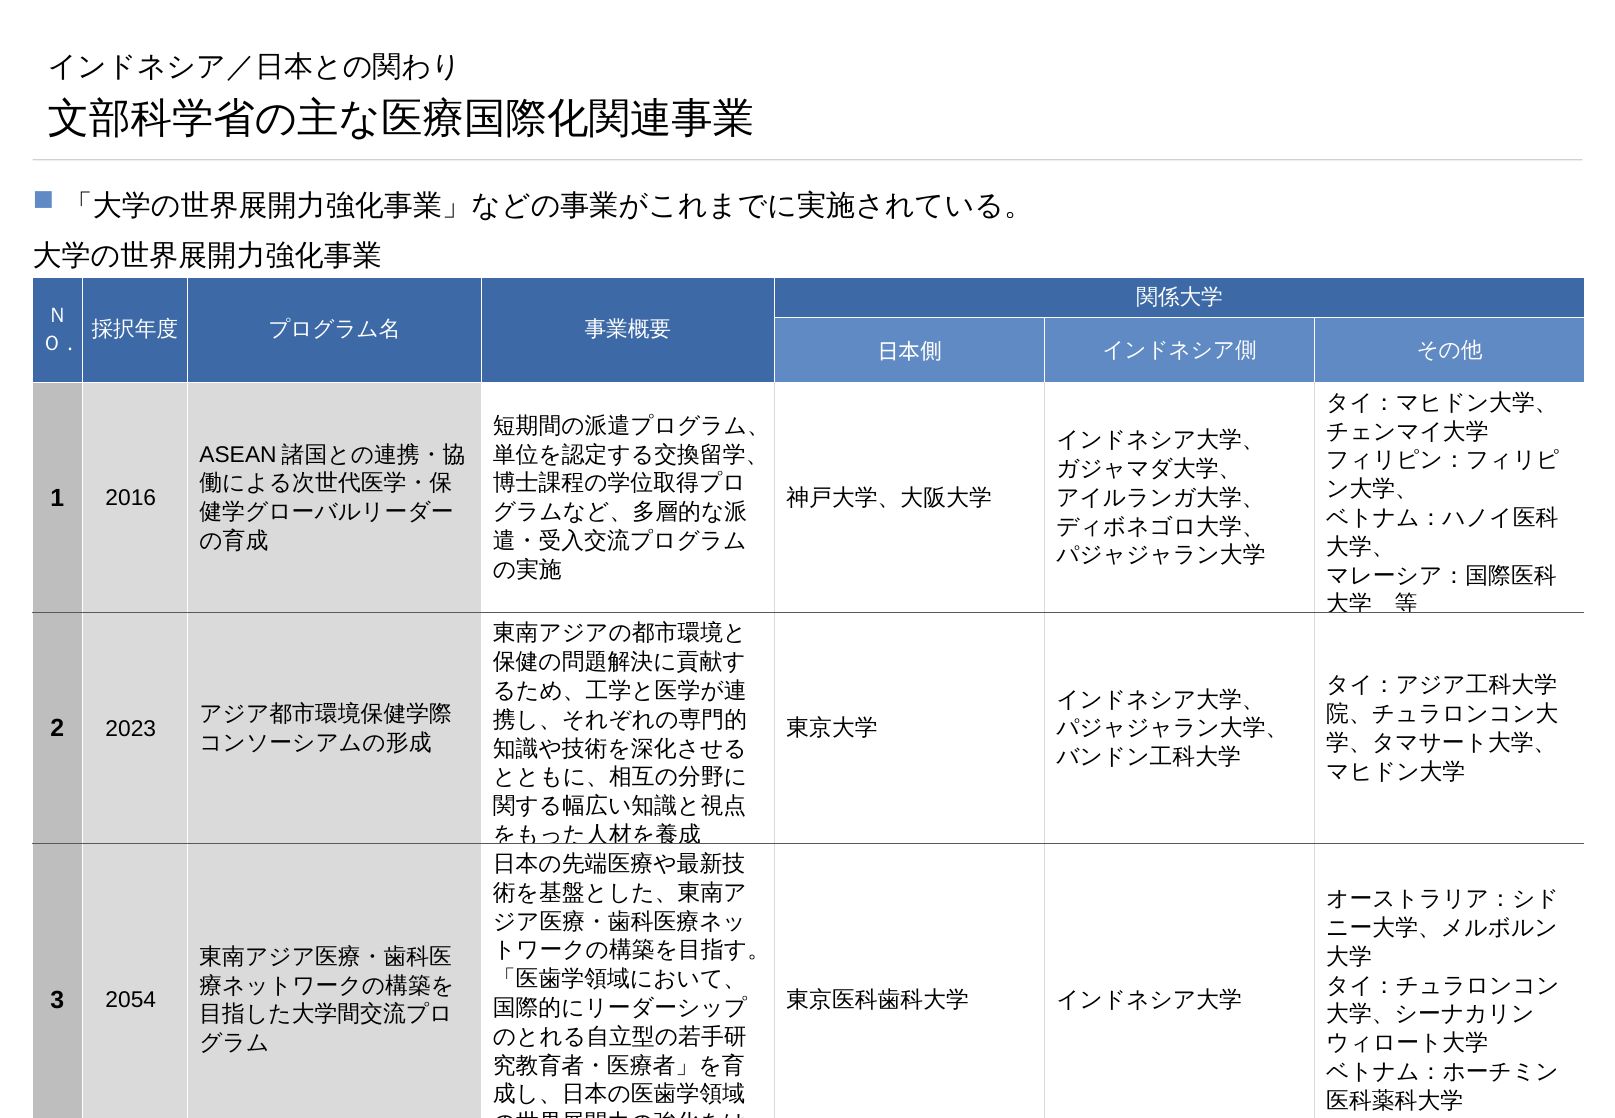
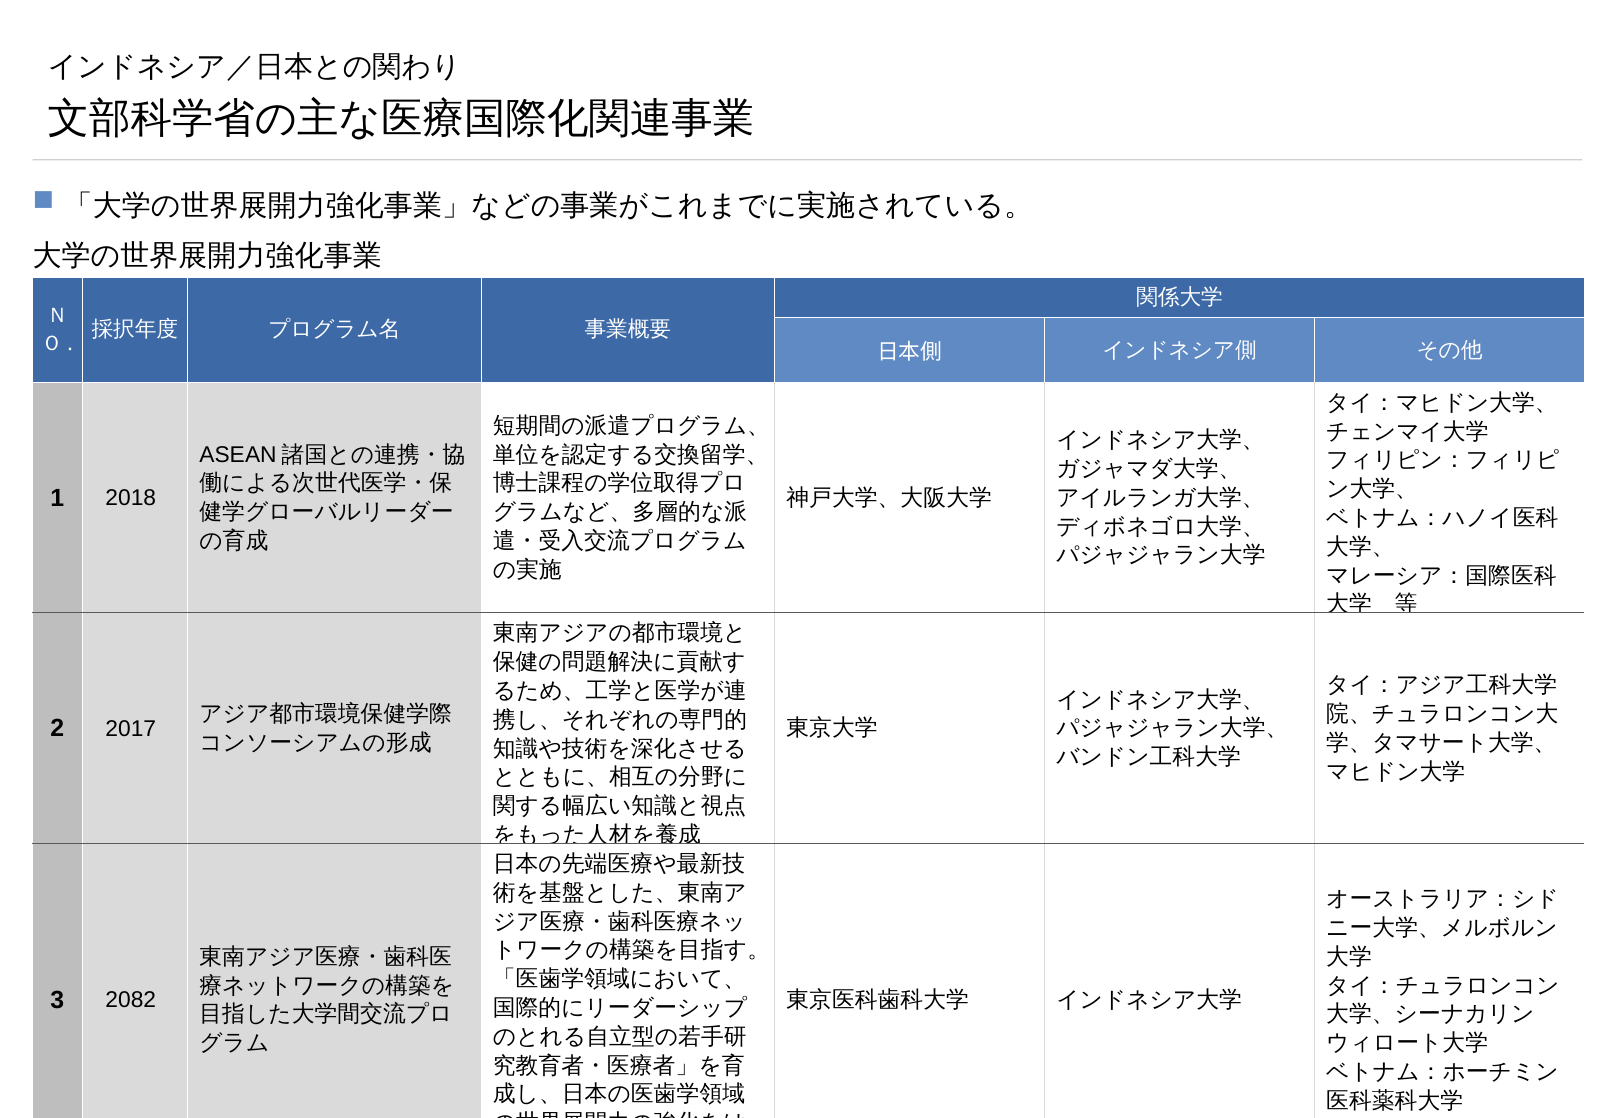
2016: 2016 -> 2018
2023: 2023 -> 2017
2054: 2054 -> 2082
